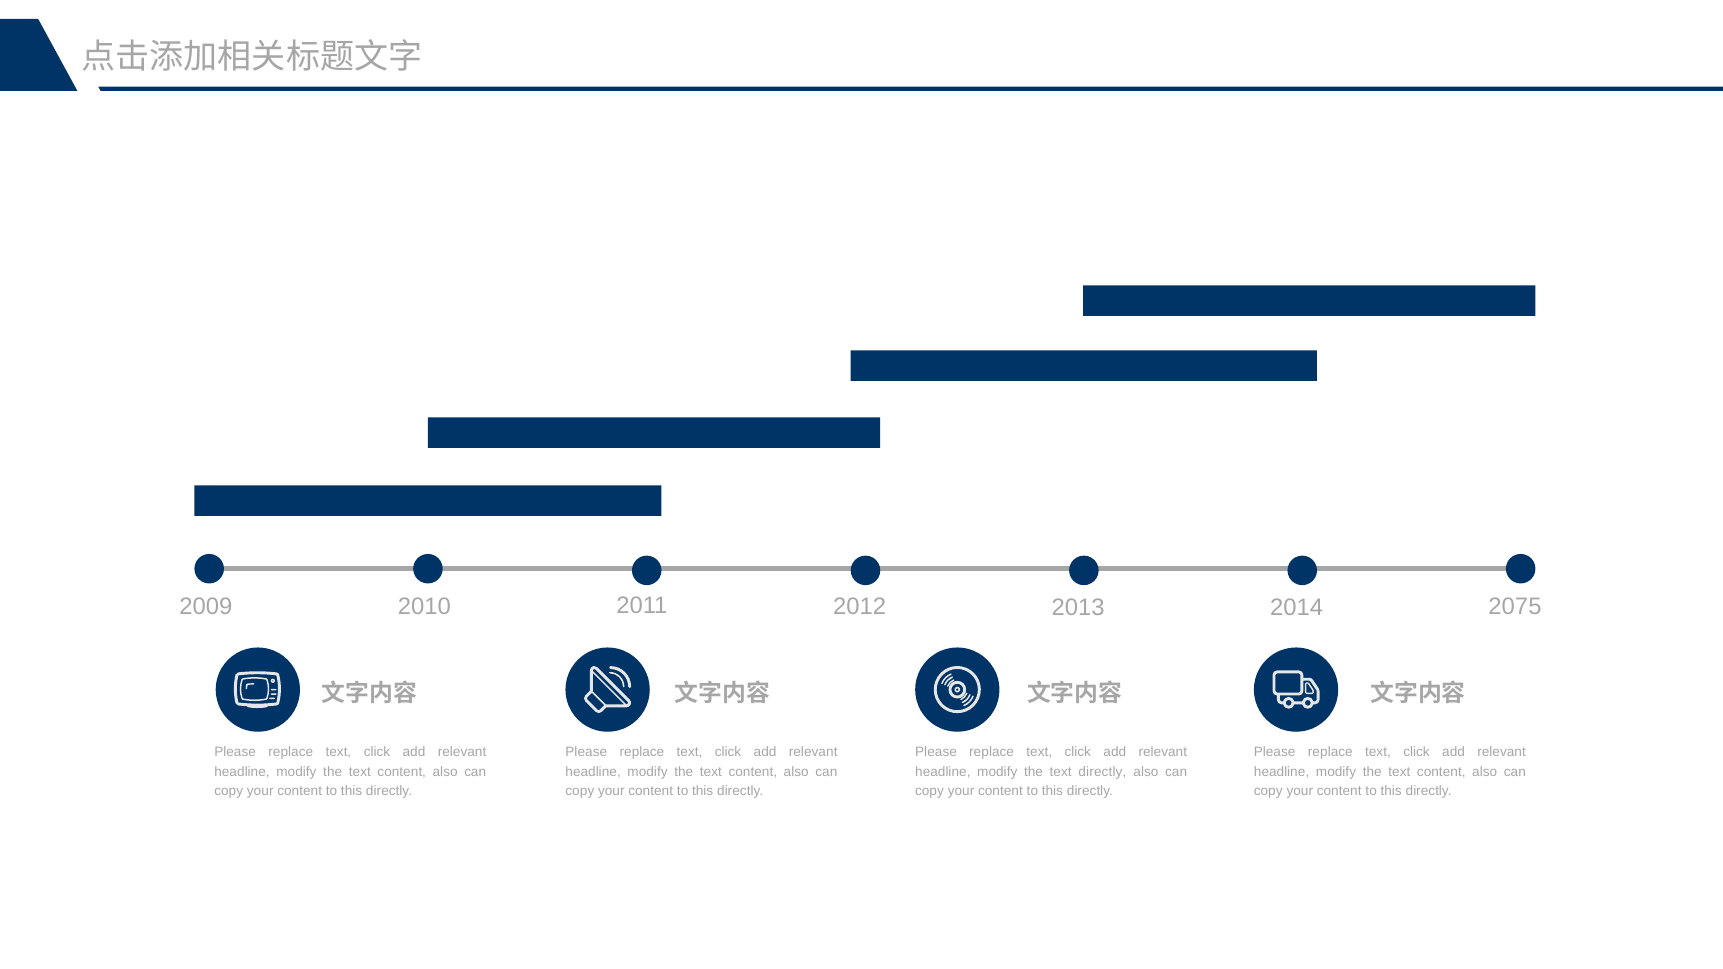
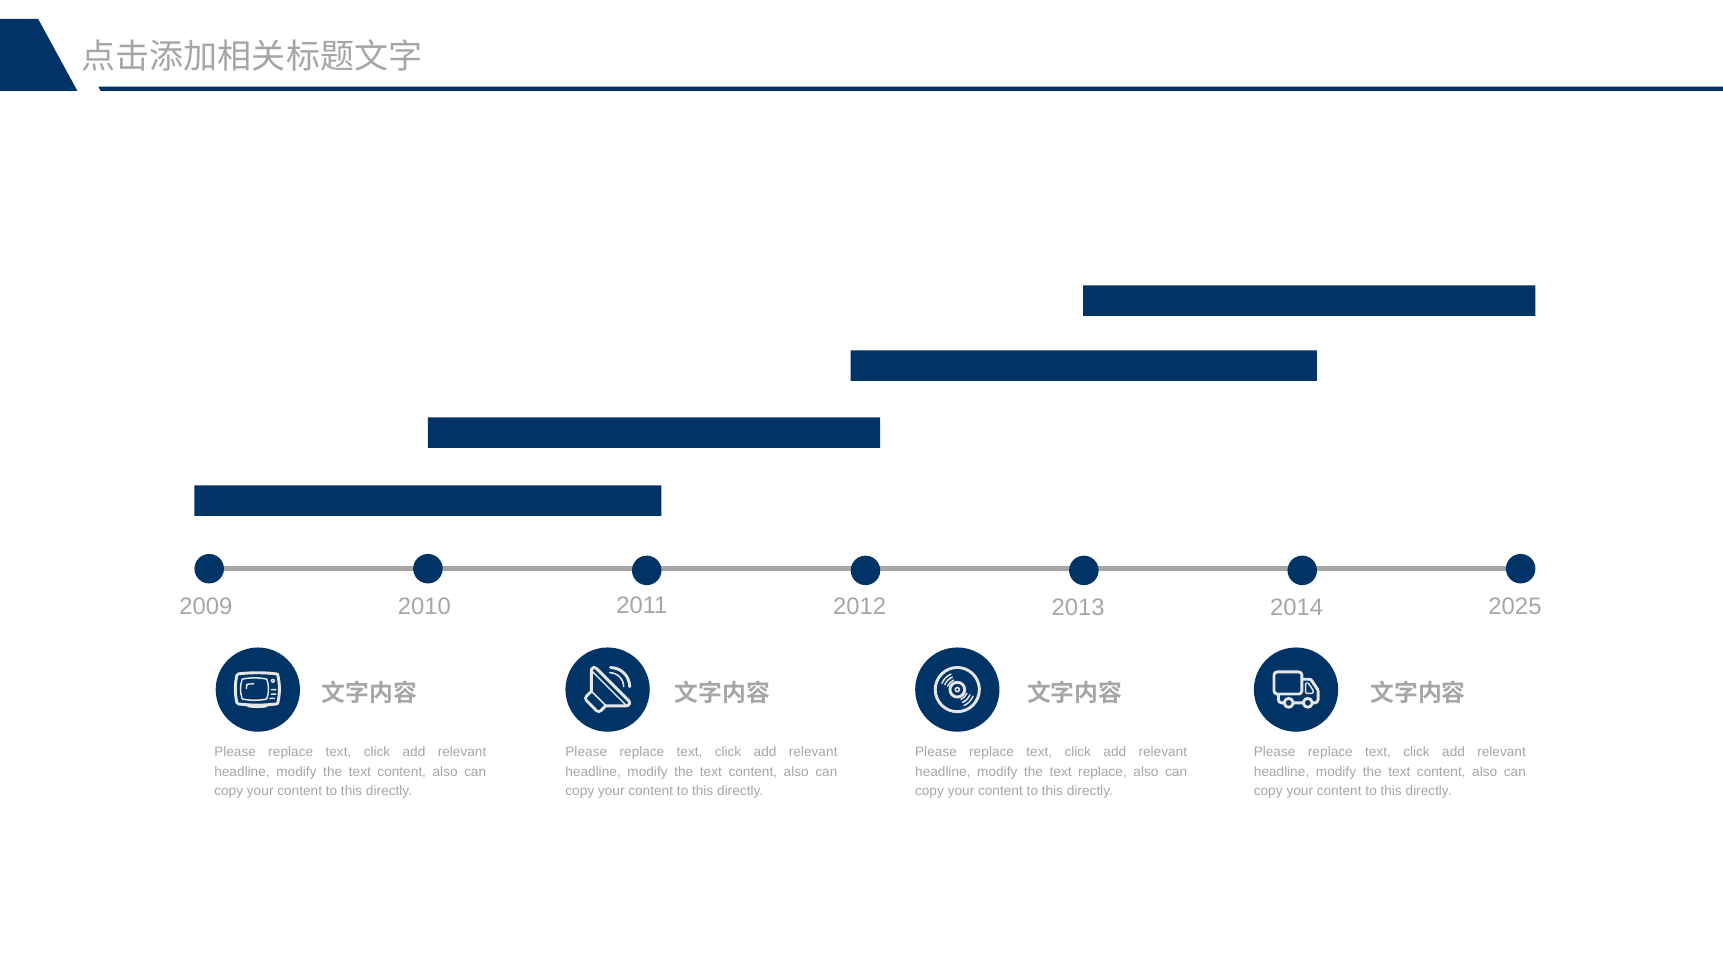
2075: 2075 -> 2025
text directly: directly -> replace
